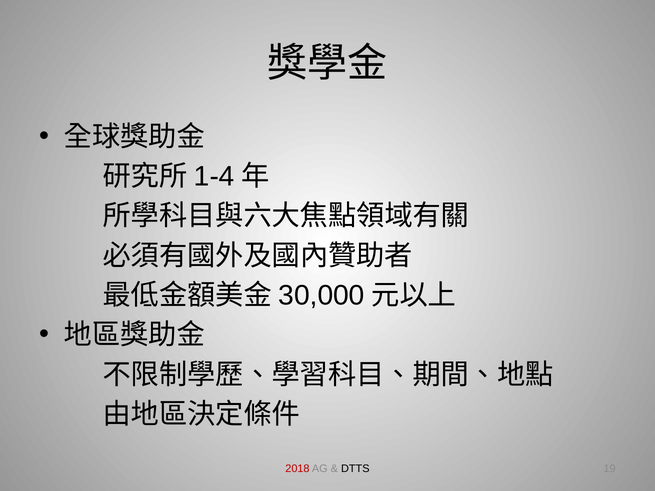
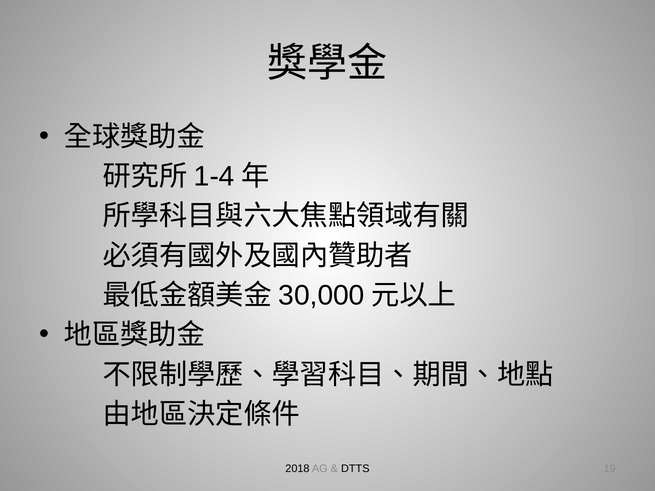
2018 colour: red -> black
